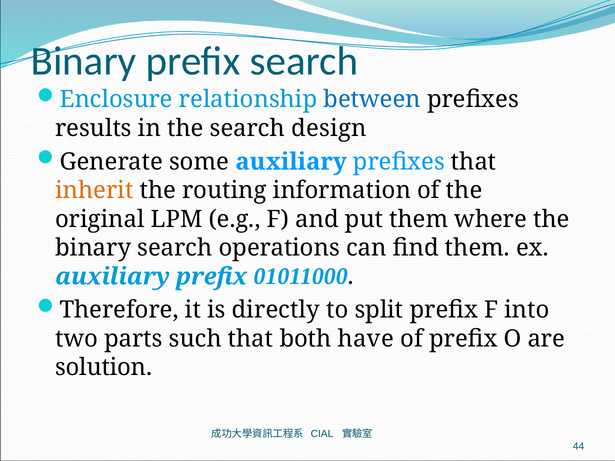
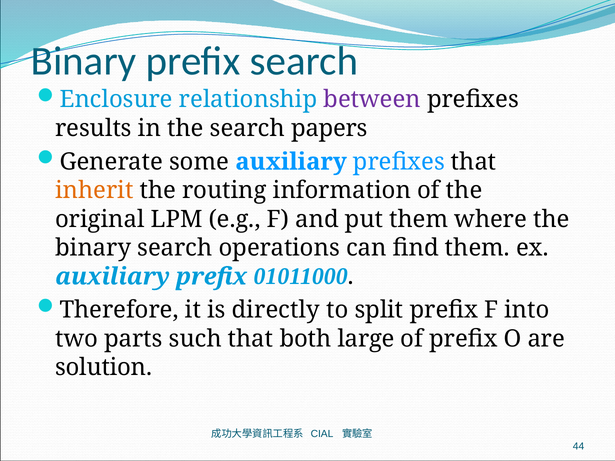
between colour: blue -> purple
design: design -> papers
have: have -> large
